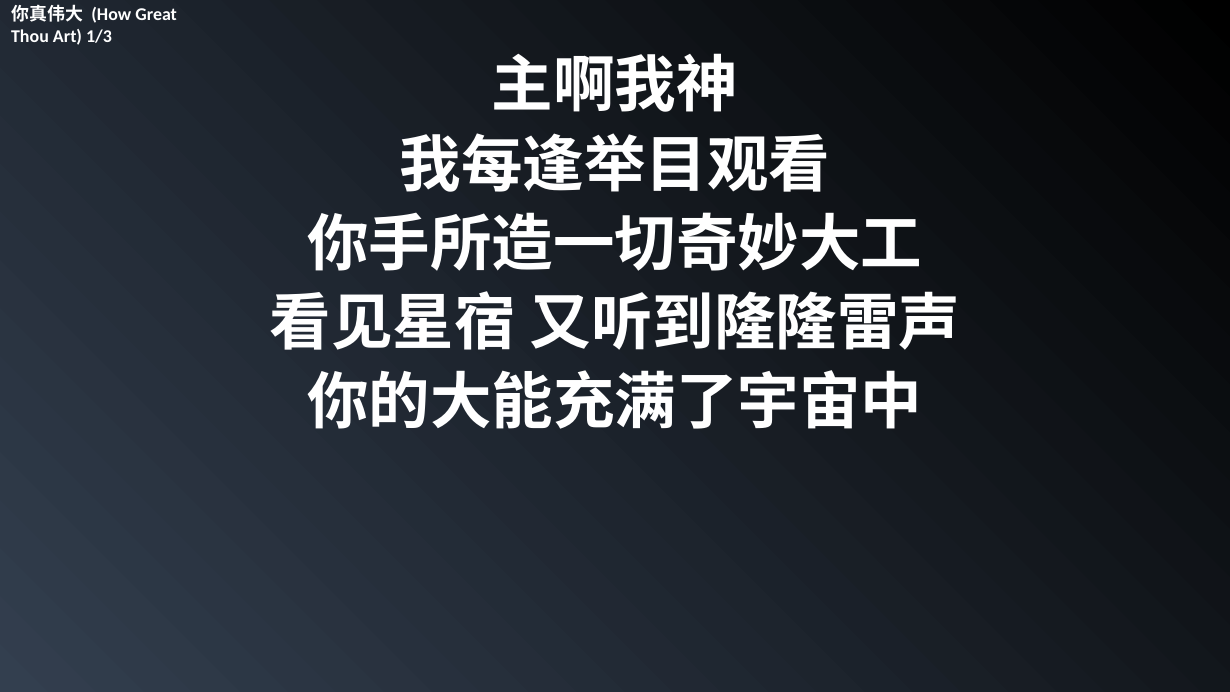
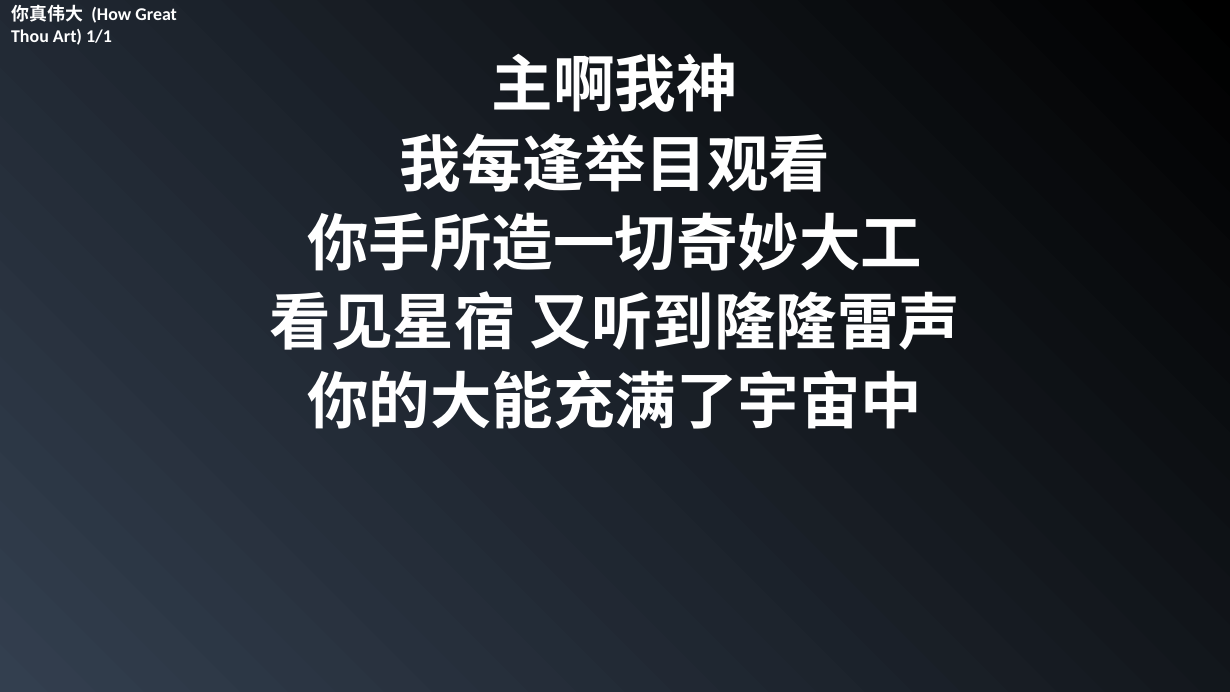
1/3: 1/3 -> 1/1
